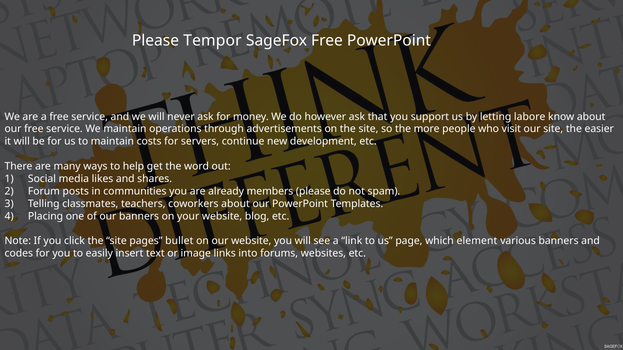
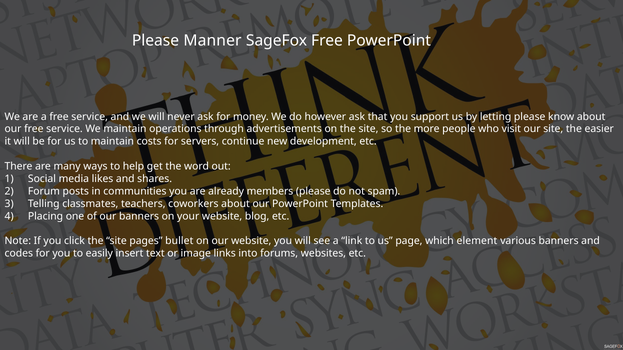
Tempor: Tempor -> Manner
letting labore: labore -> please
